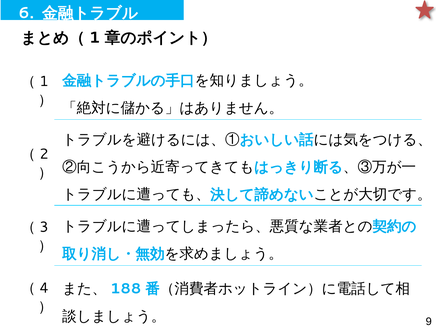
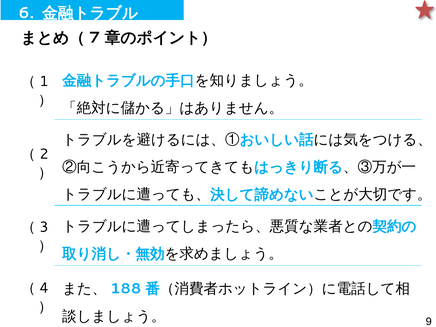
1 at (95, 38): 1 -> 7
